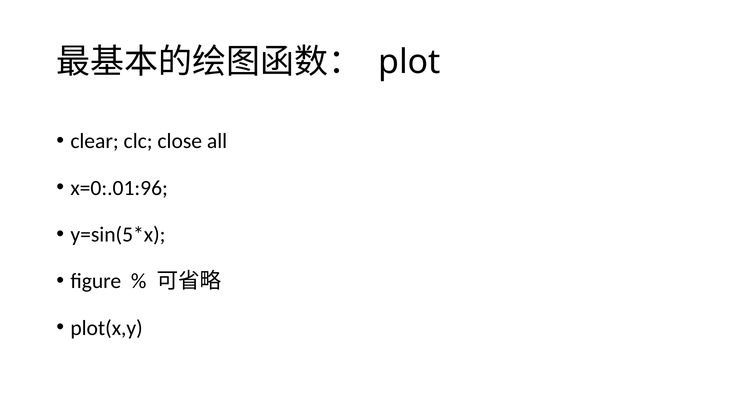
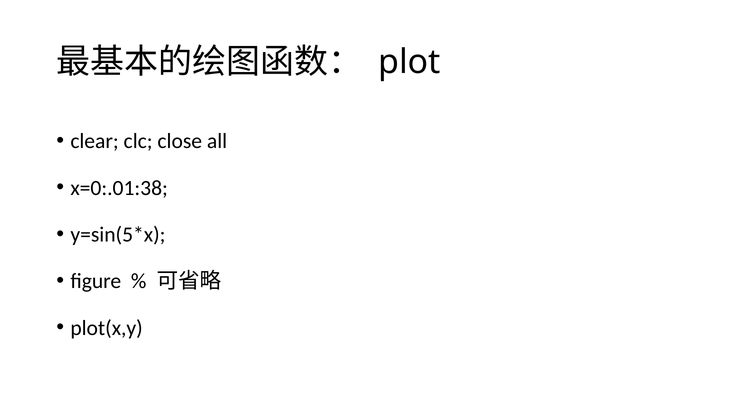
x=0:.01:96: x=0:.01:96 -> x=0:.01:38
